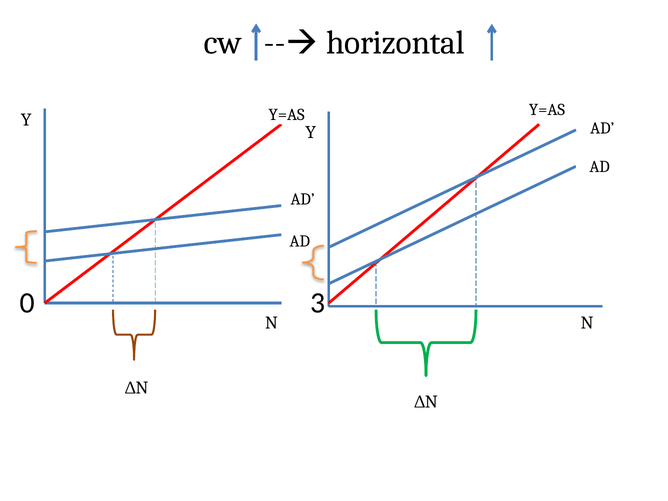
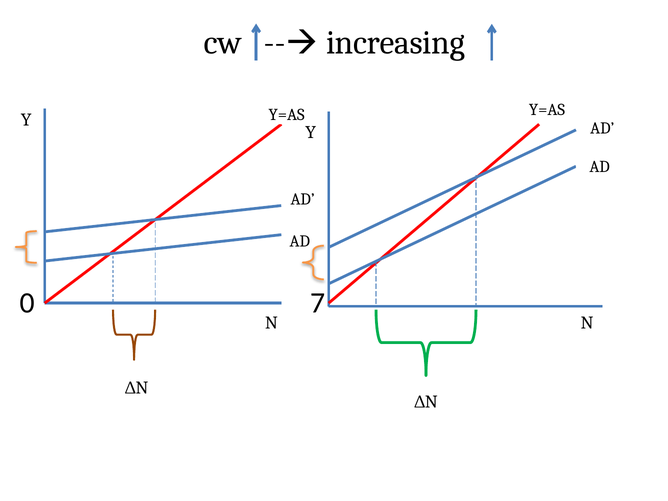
horizontal: horizontal -> increasing
3: 3 -> 7
